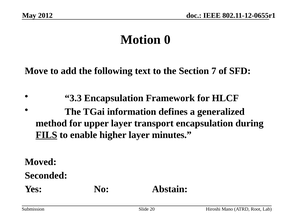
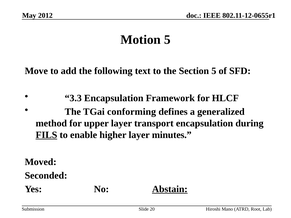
Motion 0: 0 -> 5
Section 7: 7 -> 5
information: information -> conforming
Abstain underline: none -> present
